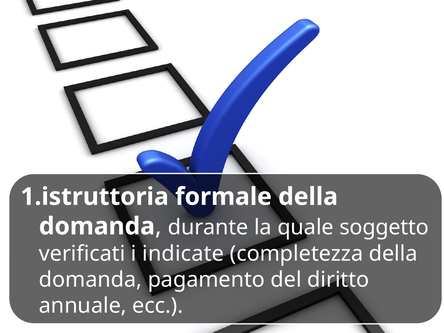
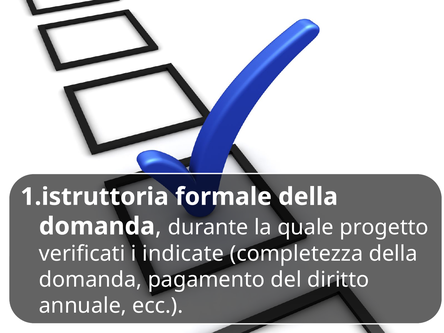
soggetto: soggetto -> progetto
